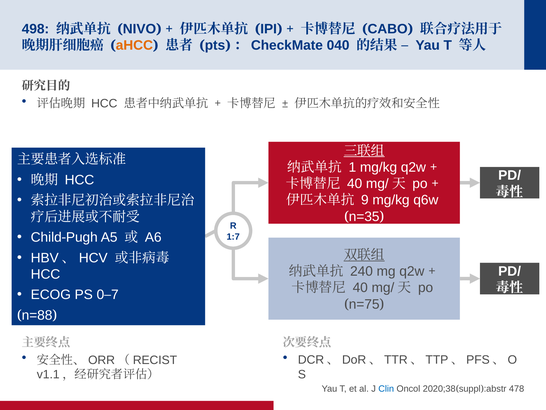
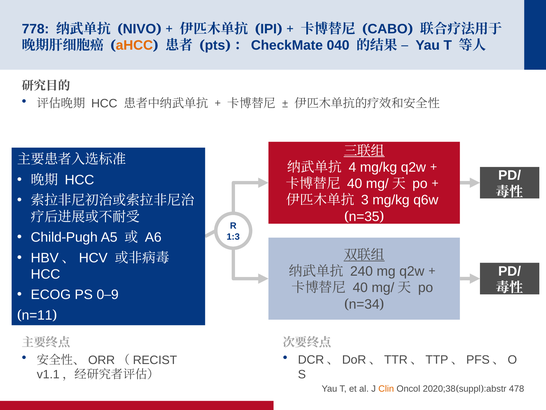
498: 498 -> 778
1: 1 -> 4
9: 9 -> 3
1:7: 1:7 -> 1:3
7: 7 -> 9
n=75: n=75 -> n=34
n=88: n=88 -> n=11
Clin colour: blue -> orange
